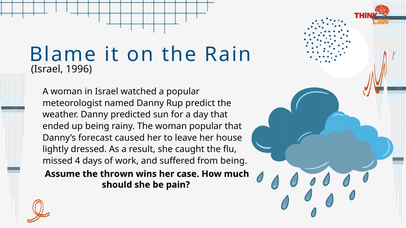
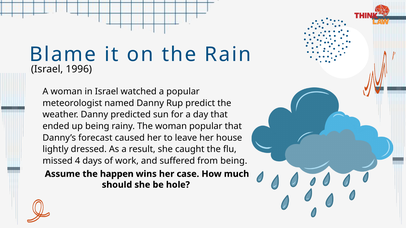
thrown: thrown -> happen
pain: pain -> hole
